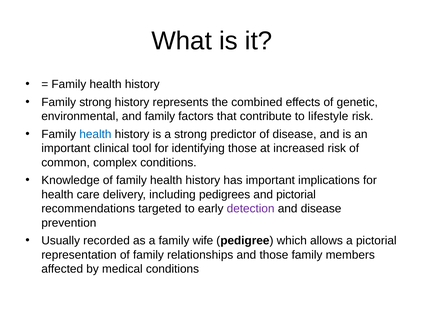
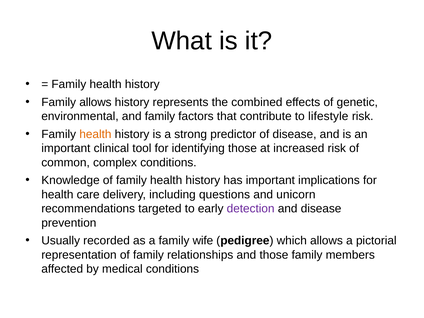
Family strong: strong -> allows
health at (95, 134) colour: blue -> orange
pedigrees: pedigrees -> questions
and pictorial: pictorial -> unicorn
